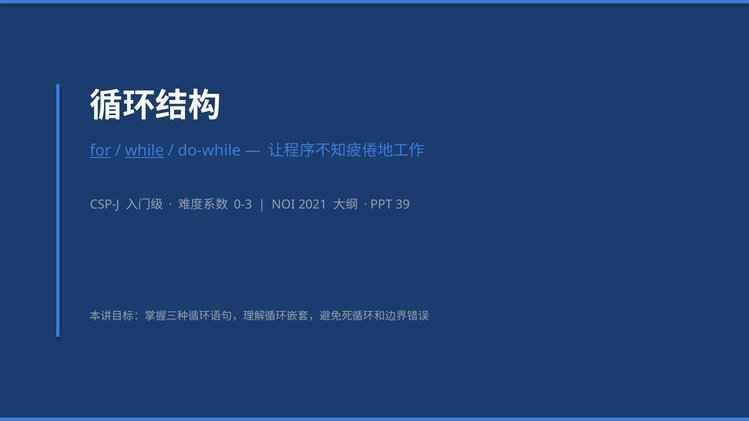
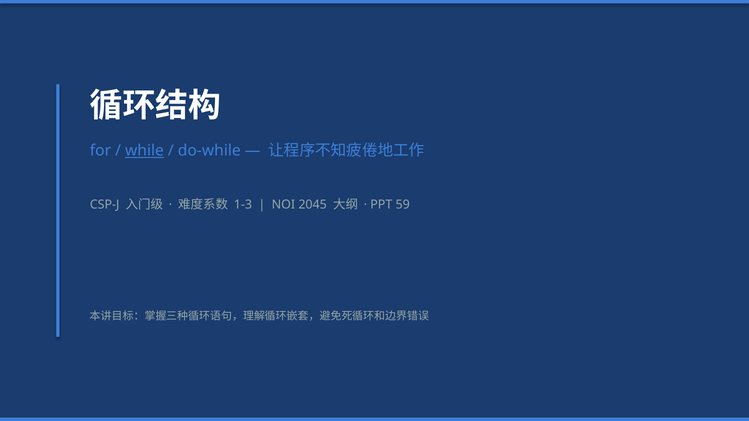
for underline: present -> none
0-3: 0-3 -> 1-3
2021: 2021 -> 2045
39: 39 -> 59
